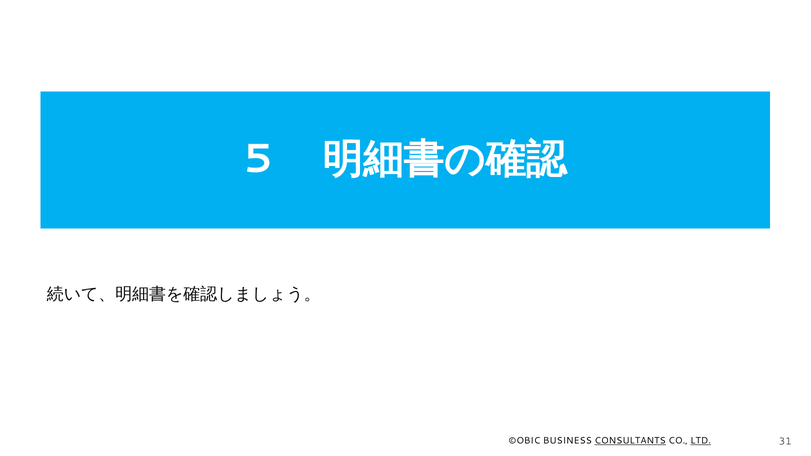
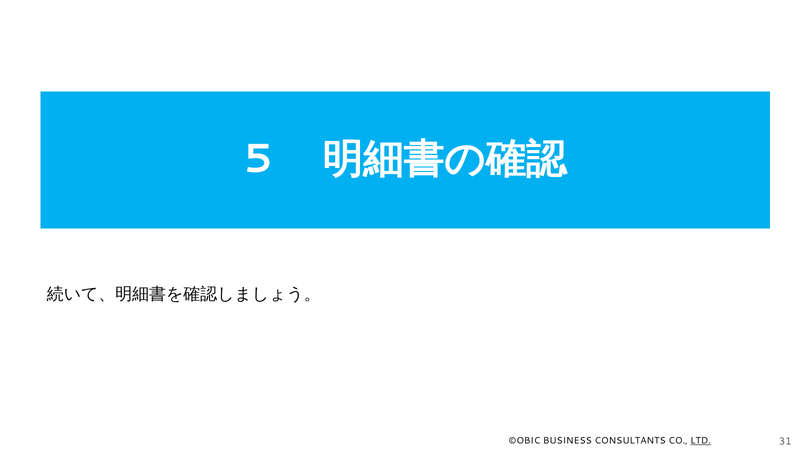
CONSULTANTS underline: present -> none
